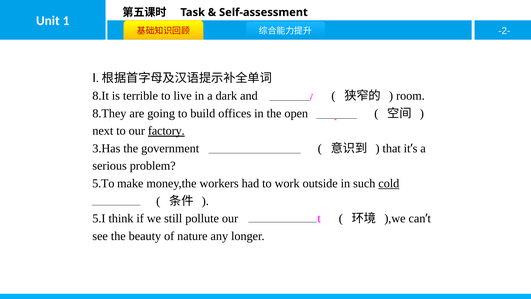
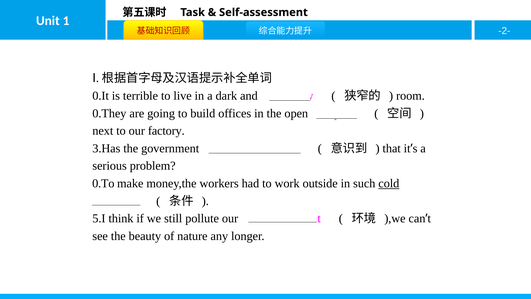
8.It: 8.It -> 0.It
8.They: 8.They -> 0.They
factory underline: present -> none
5.To: 5.To -> 0.To
